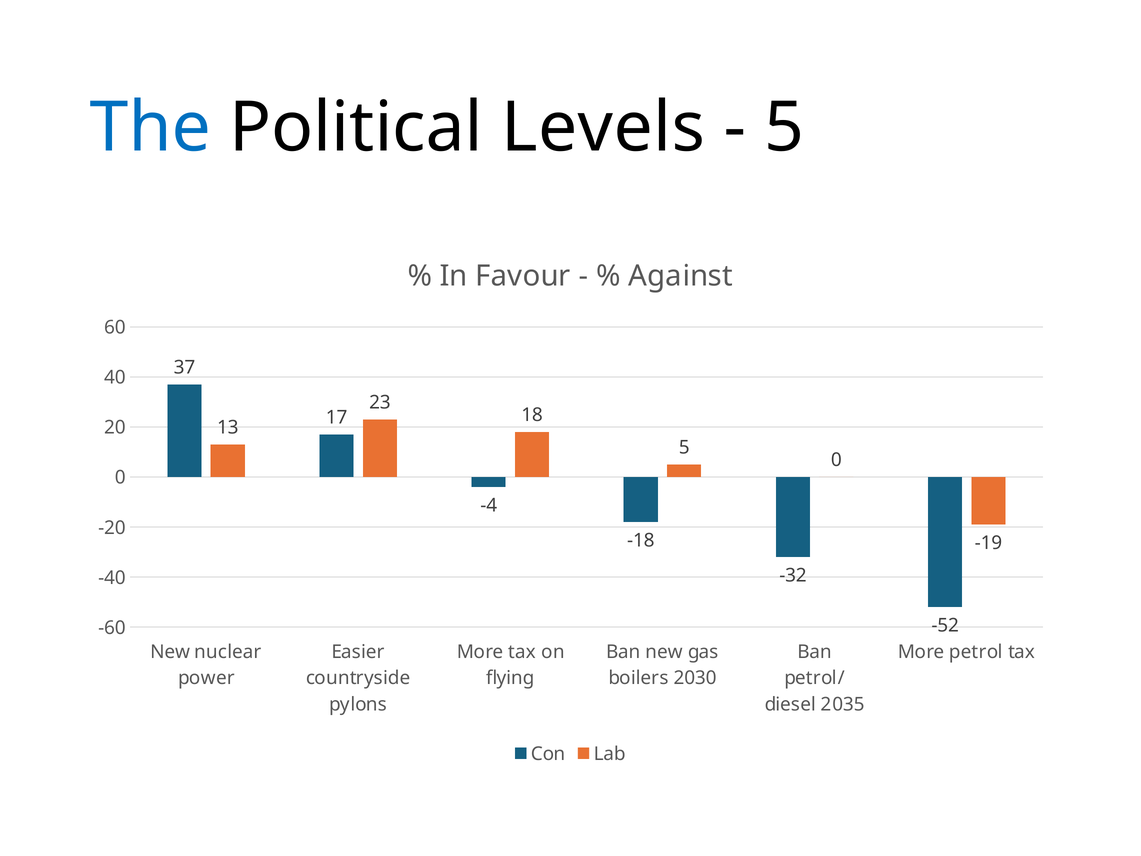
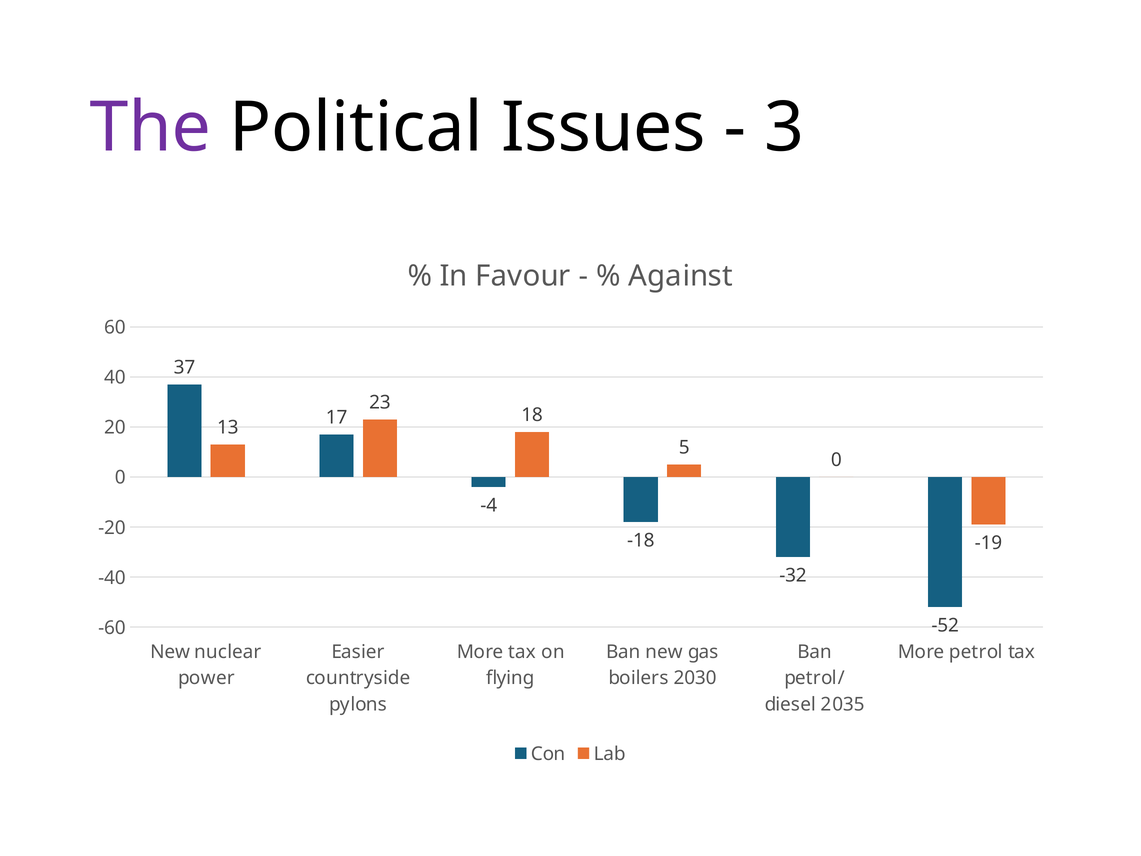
The colour: blue -> purple
Levels: Levels -> Issues
5 at (784, 128): 5 -> 3
